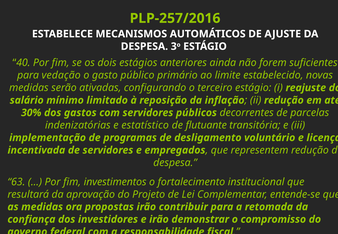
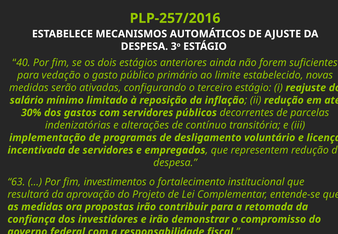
estatístico: estatístico -> alterações
flutuante: flutuante -> contínuo
